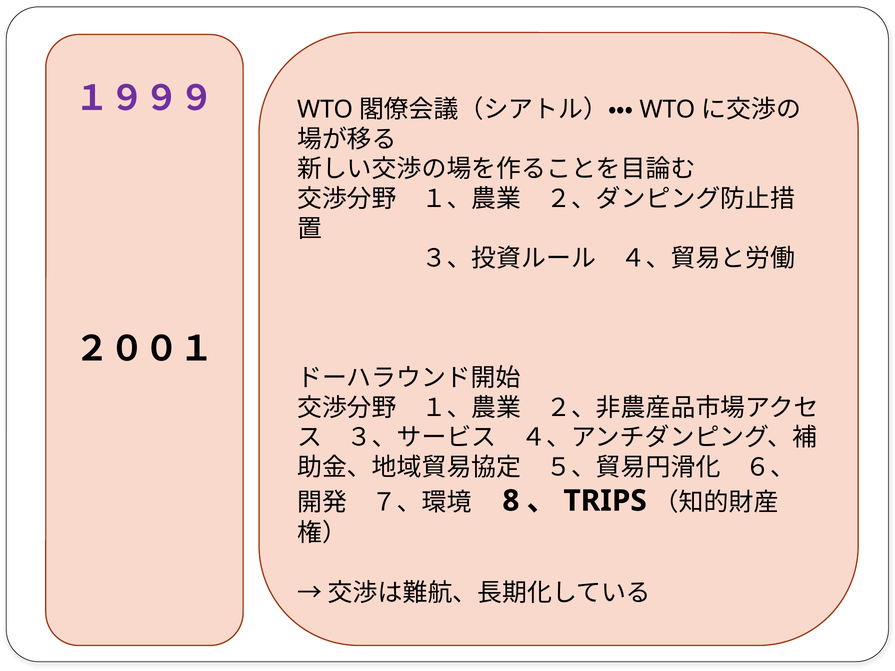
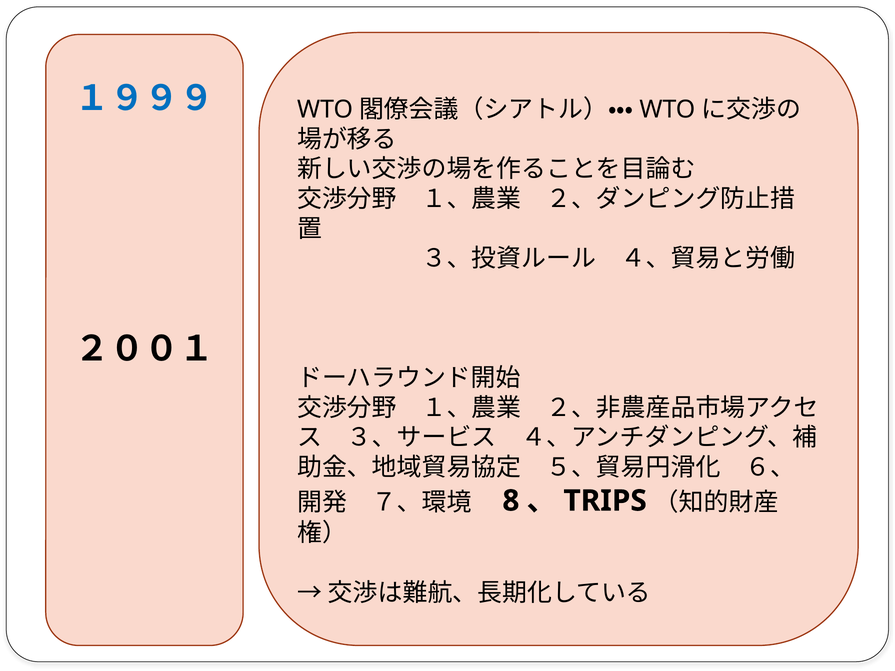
１９９９ colour: purple -> blue
